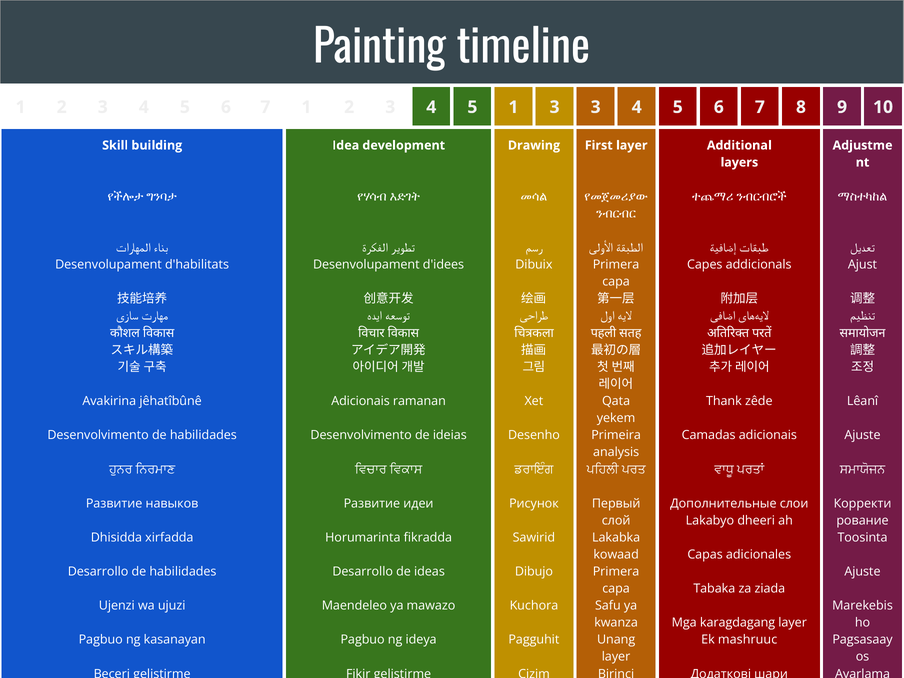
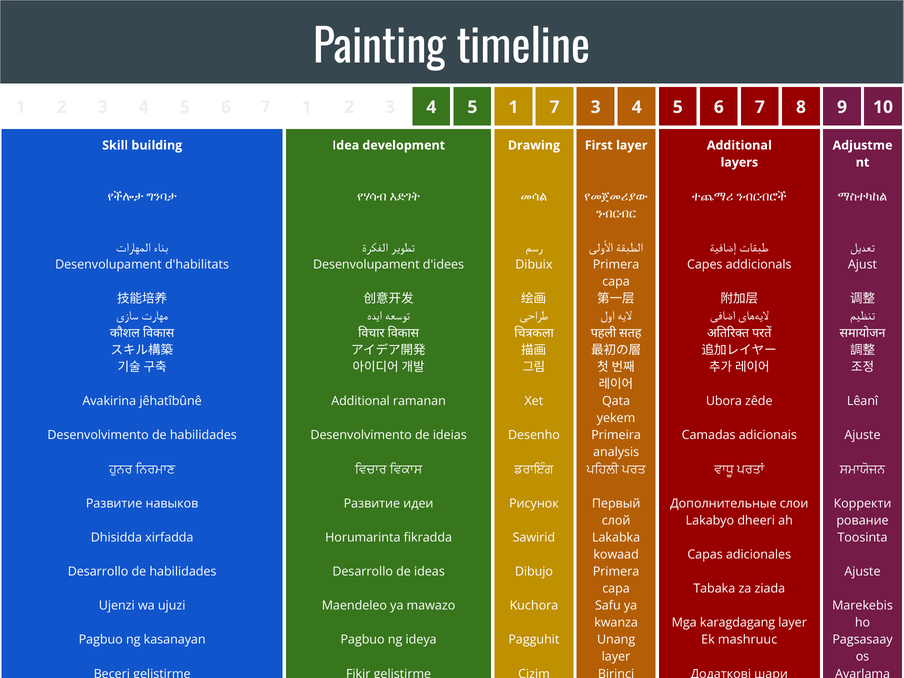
1 3: 3 -> 7
Adicionais at (361, 401): Adicionais -> Additional
Thank: Thank -> Ubora
